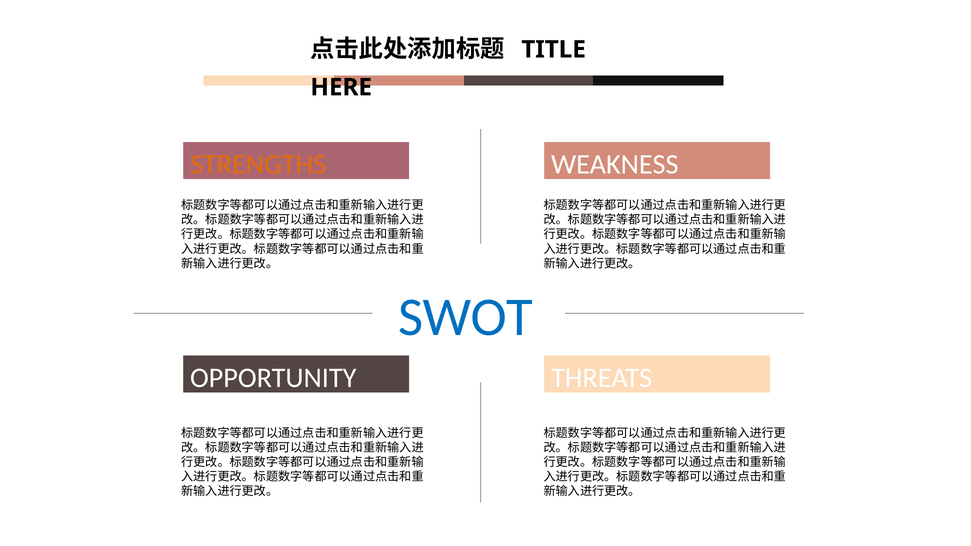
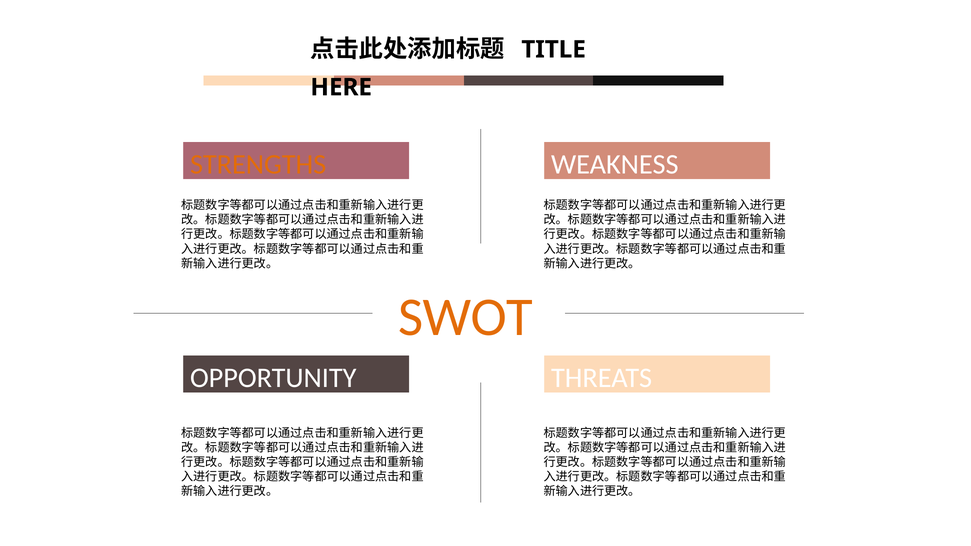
SWOT colour: blue -> orange
